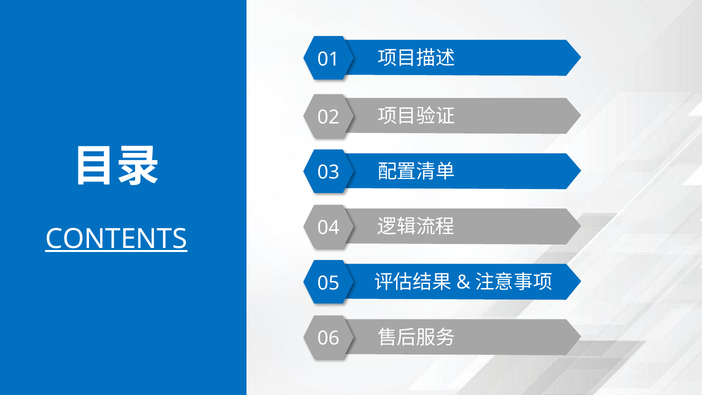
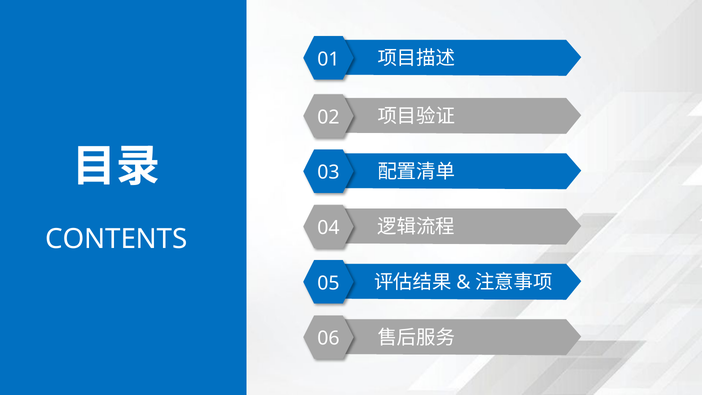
CONTENTS underline: present -> none
